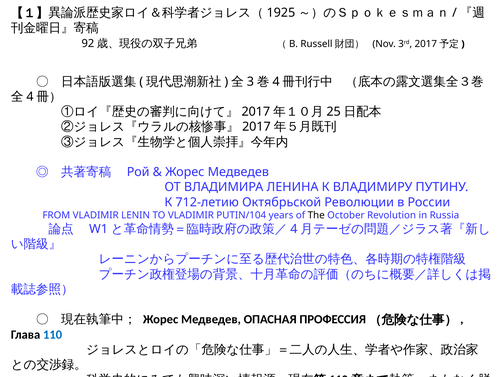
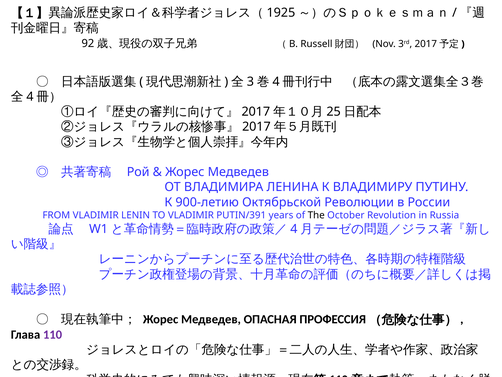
712-летию: 712-летию -> 900-летию
PUTIN/104: PUTIN/104 -> PUTIN/391
110 colour: blue -> purple
